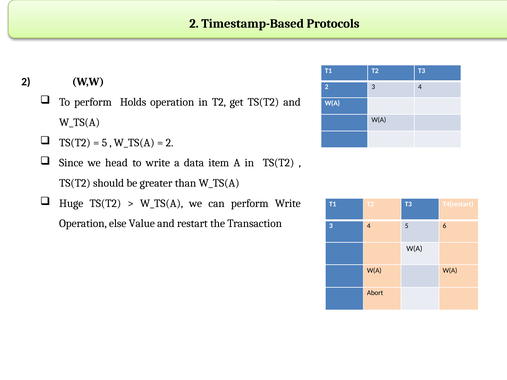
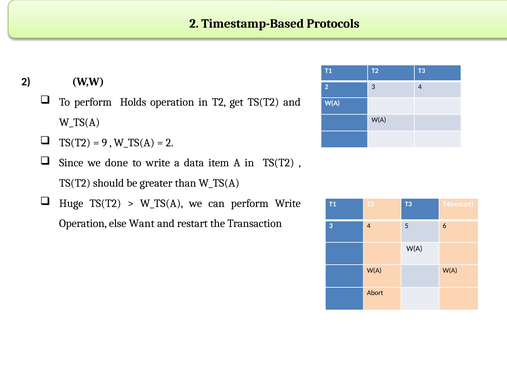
5 at (104, 143): 5 -> 9
head: head -> done
Value: Value -> Want
